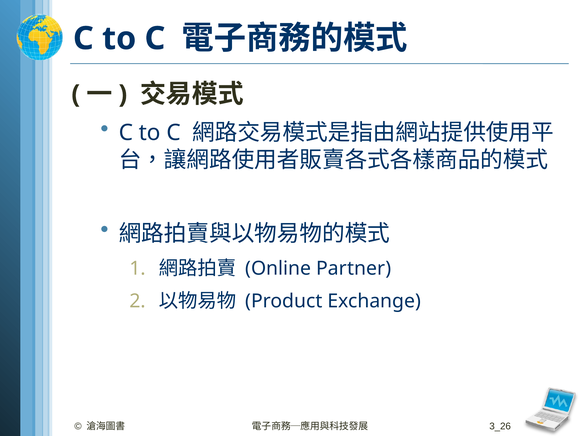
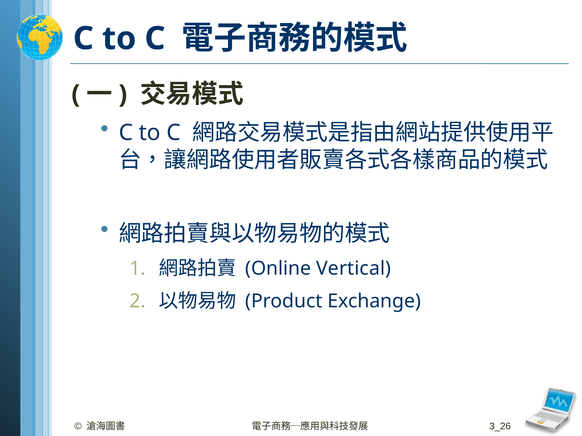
Partner: Partner -> Vertical
